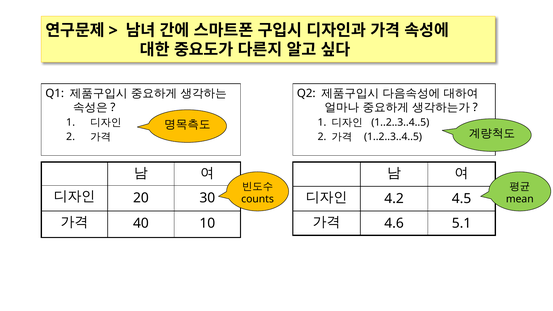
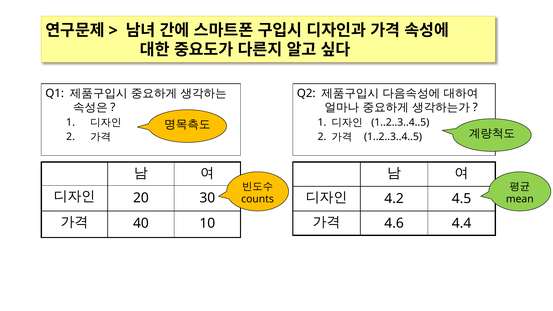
5.1: 5.1 -> 4.4
